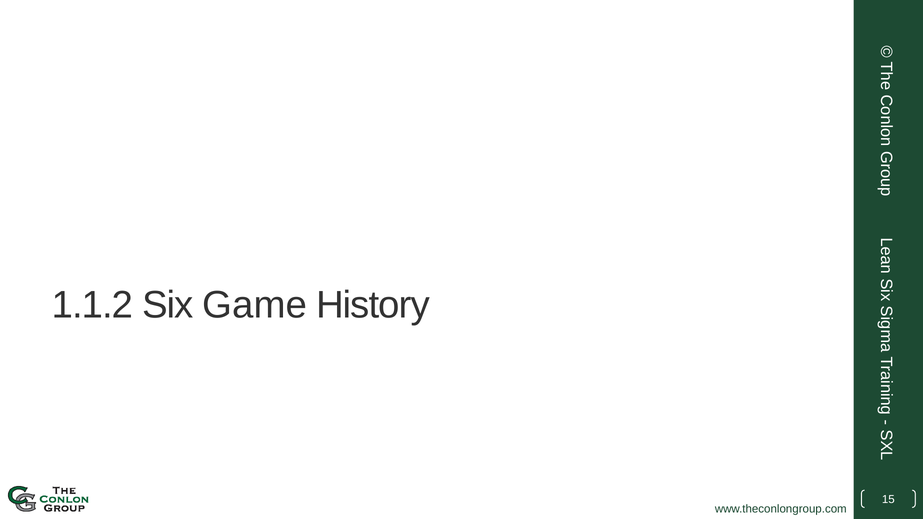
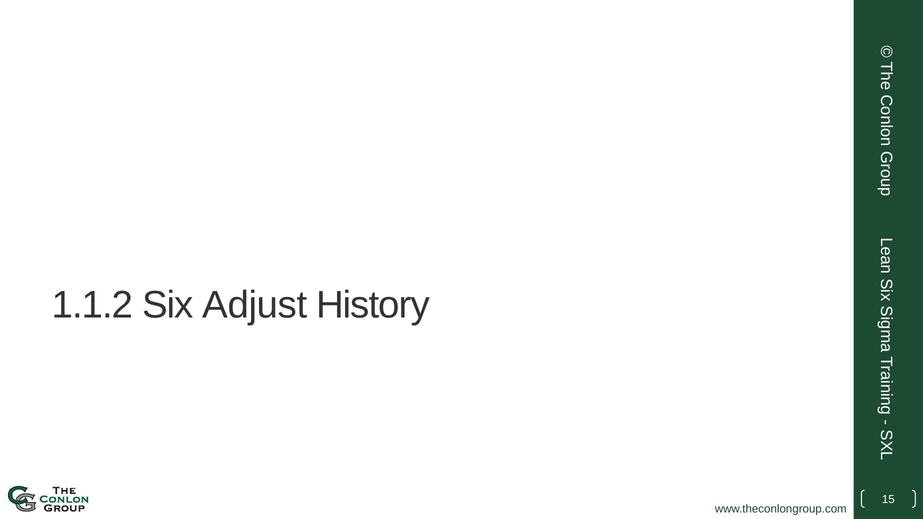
Game: Game -> Adjust
